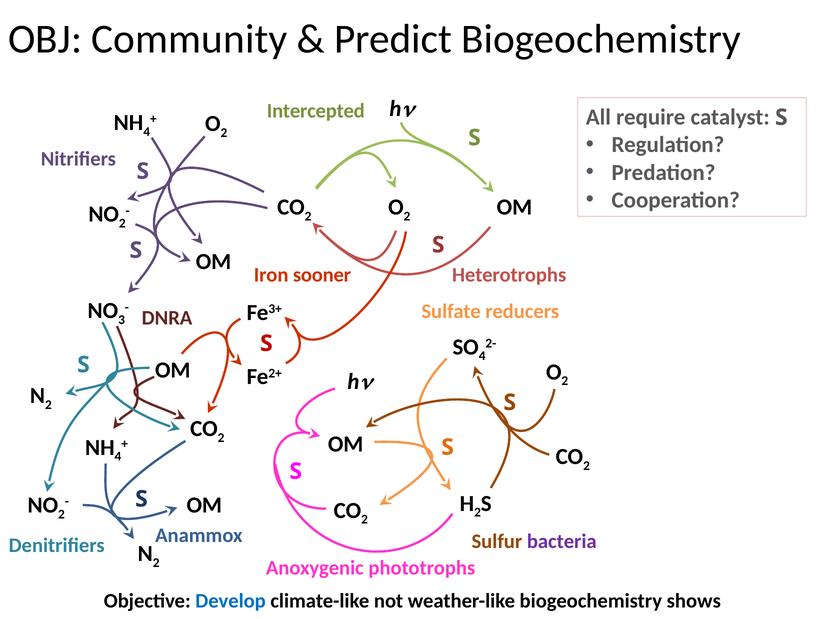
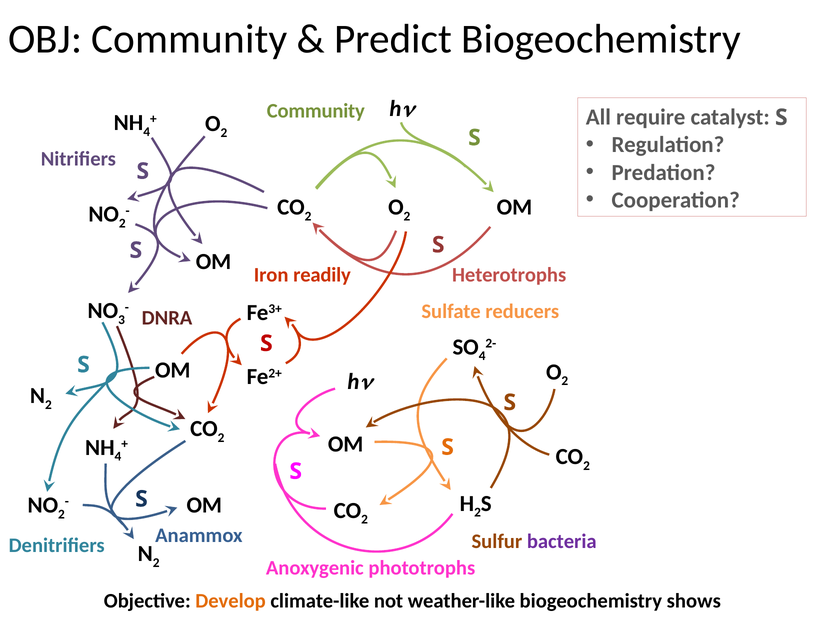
Intercepted at (316, 111): Intercepted -> Community
sooner: sooner -> readily
Develop colour: blue -> orange
